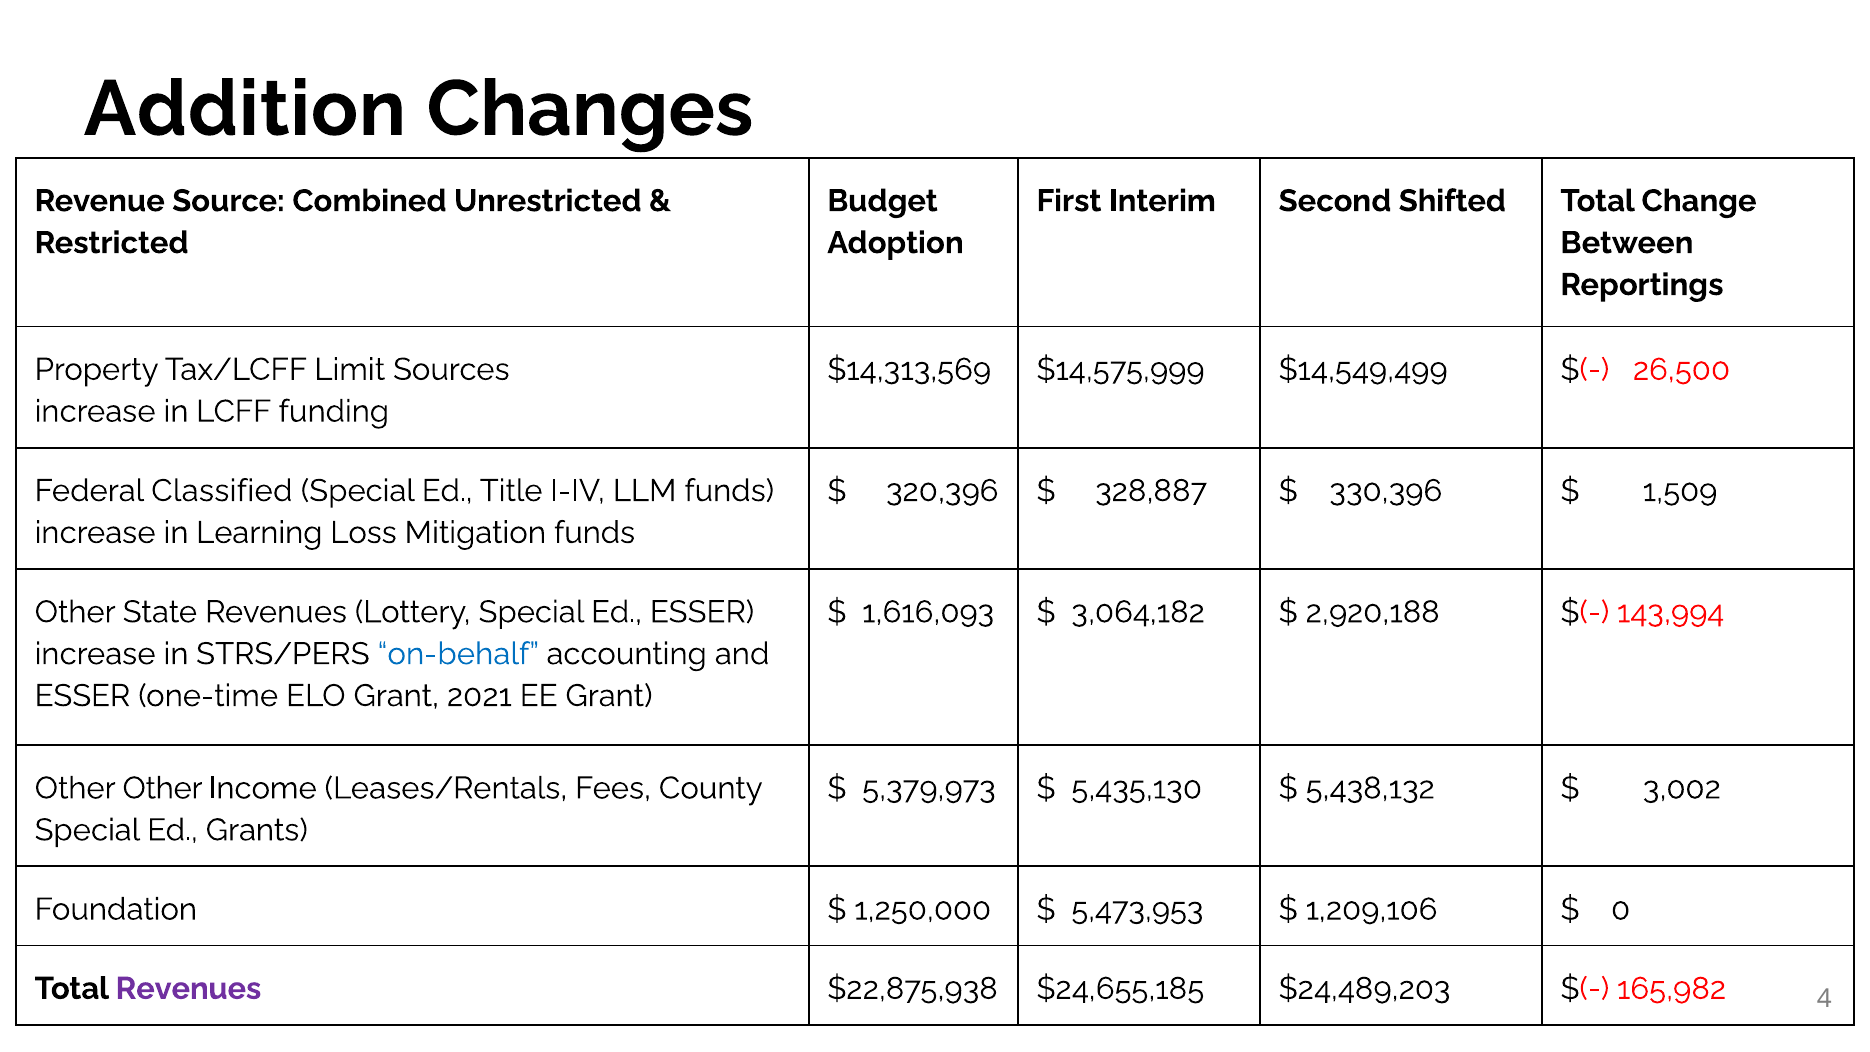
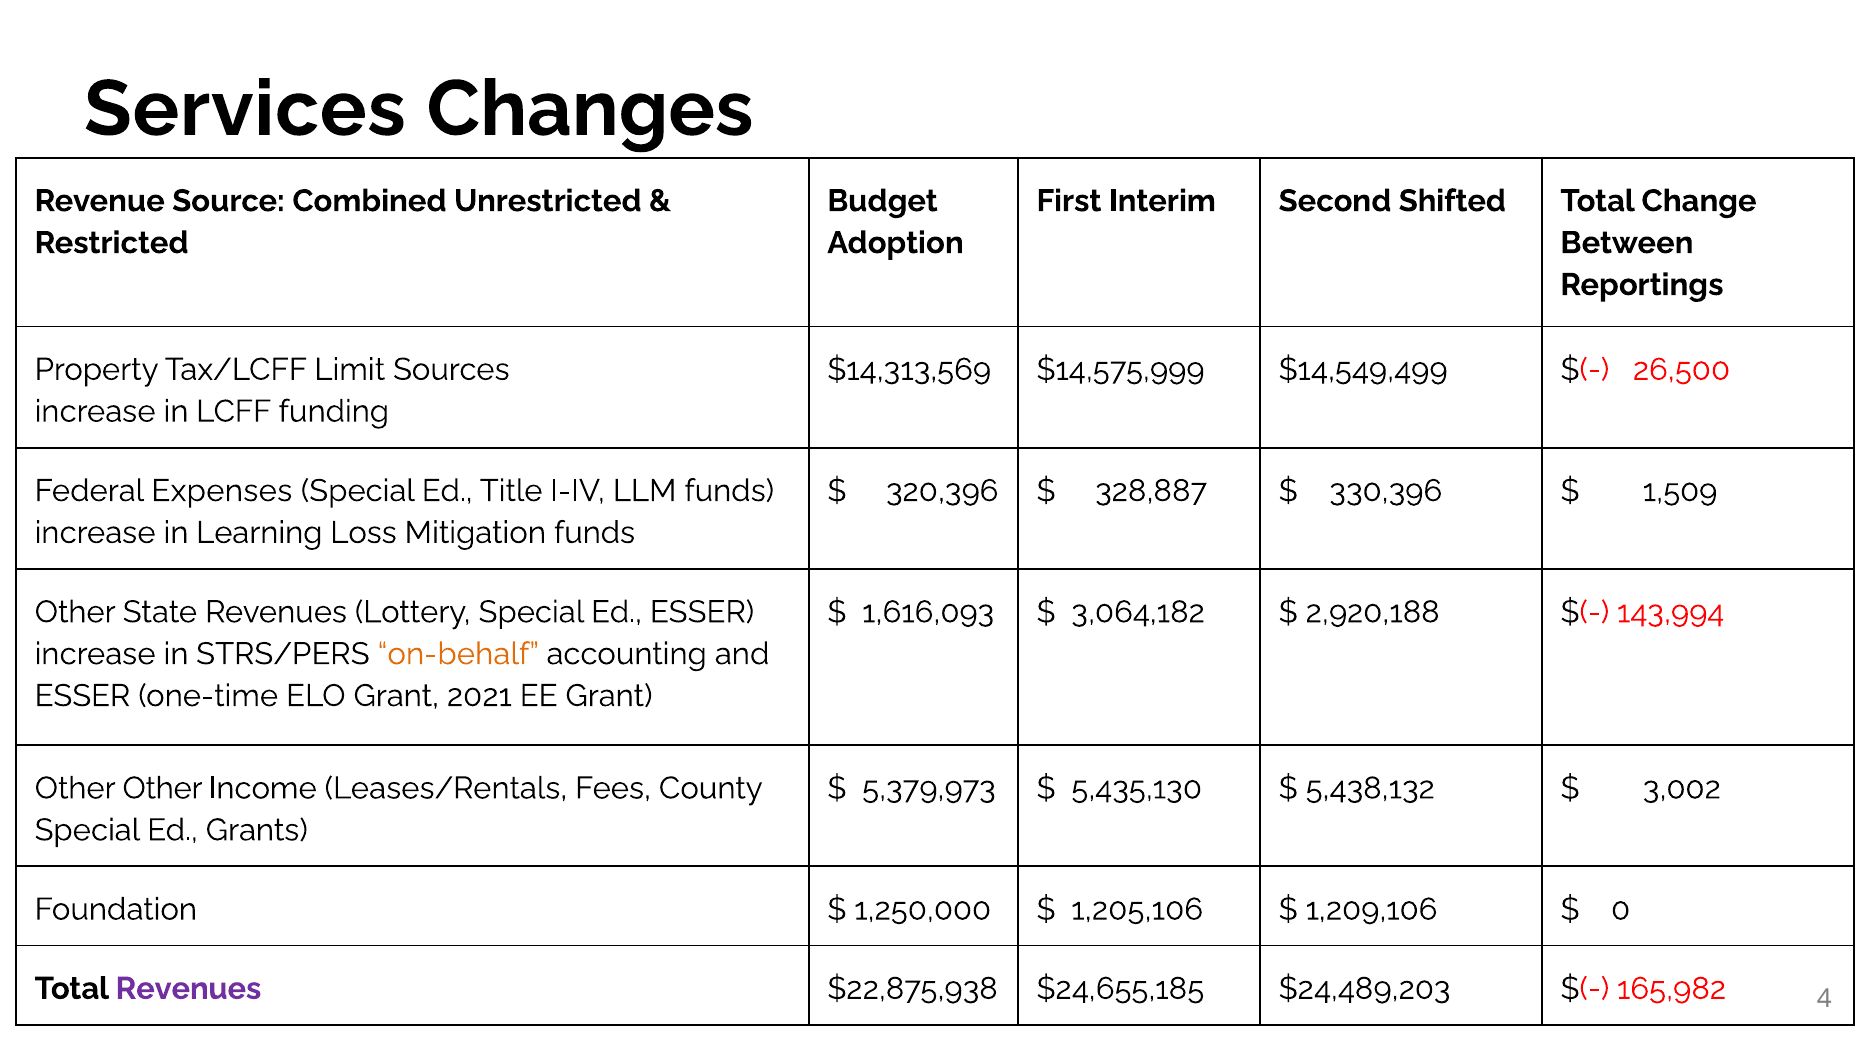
Addition: Addition -> Services
Classified: Classified -> Expenses
on-behalf colour: blue -> orange
5,473,953: 5,473,953 -> 1,205,106
